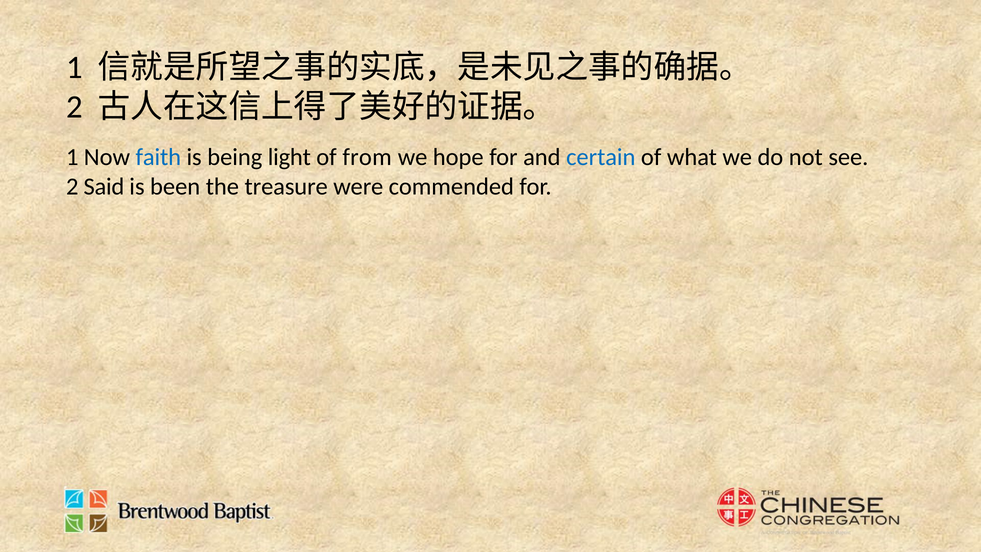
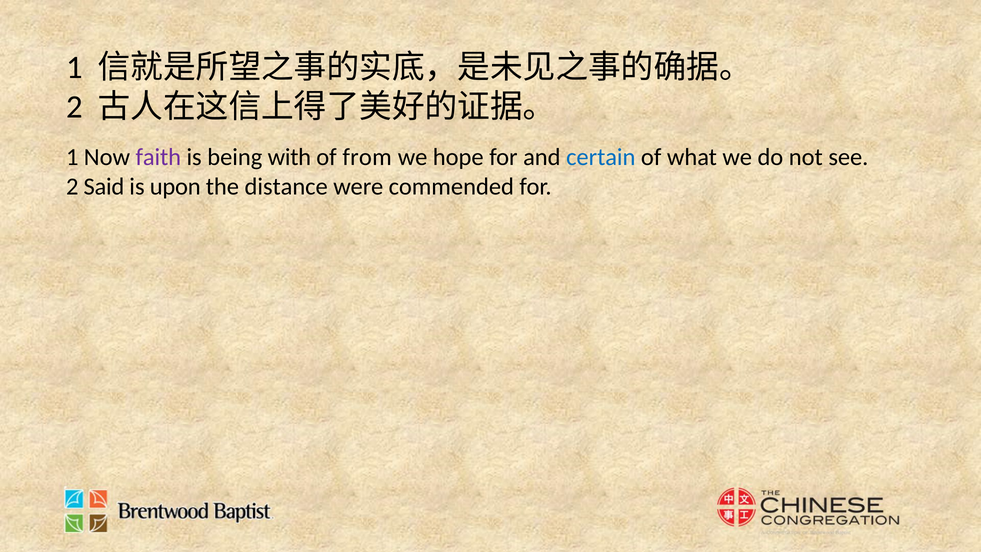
faith colour: blue -> purple
light: light -> with
been: been -> upon
treasure: treasure -> distance
